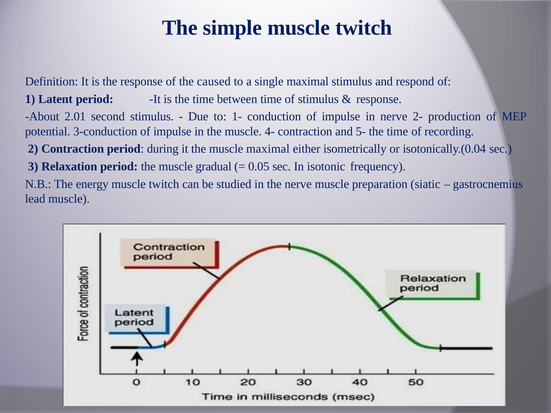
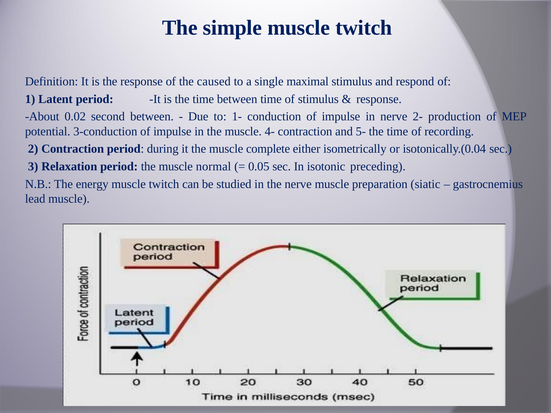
2.01: 2.01 -> 0.02
second stimulus: stimulus -> between
muscle maximal: maximal -> complete
gradual: gradual -> normal
frequency: frequency -> preceding
